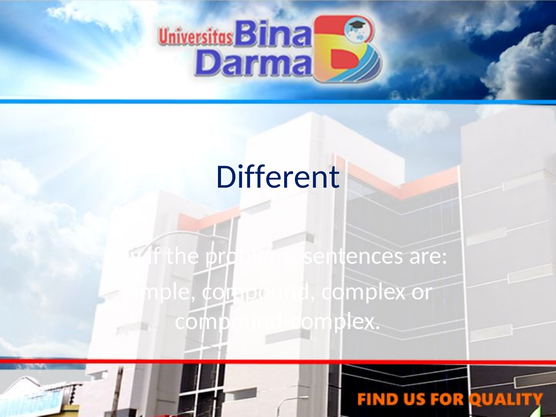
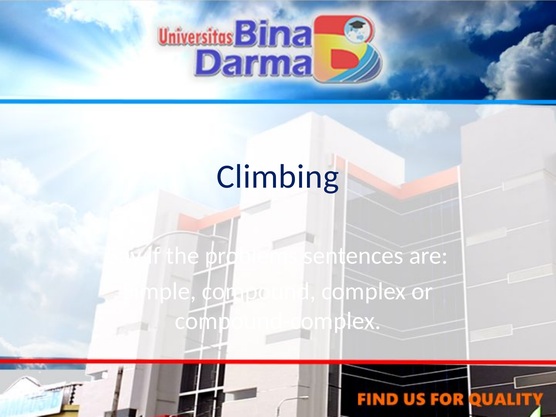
Different: Different -> Climbing
